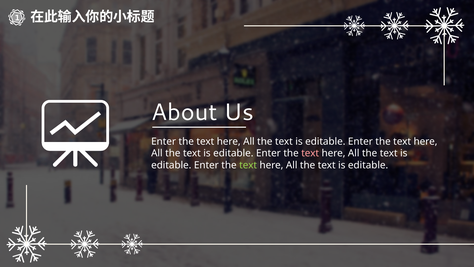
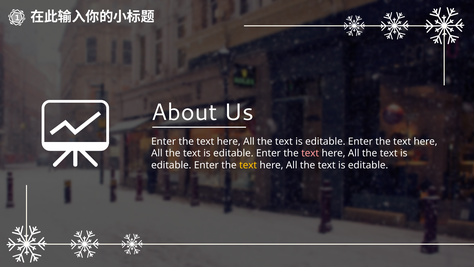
text at (248, 165) colour: light green -> yellow
